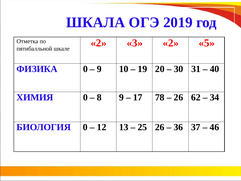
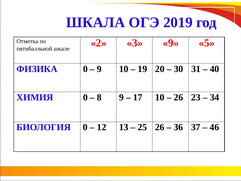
3 2: 2 -> 9
17 78: 78 -> 10
62: 62 -> 23
